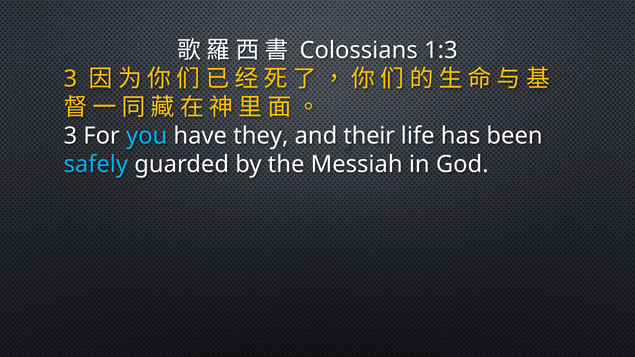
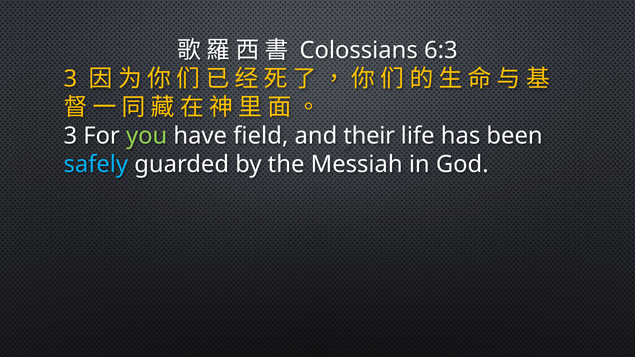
1:3: 1:3 -> 6:3
you colour: light blue -> light green
they: they -> field
